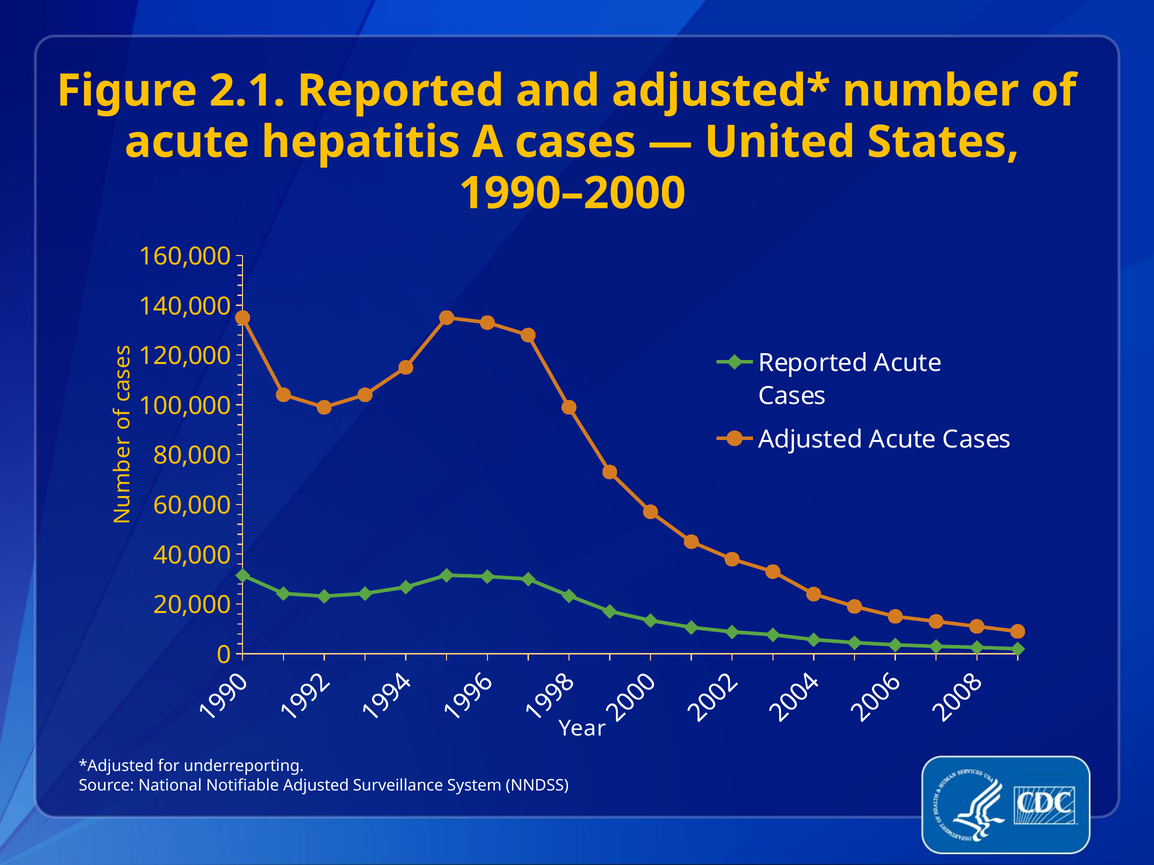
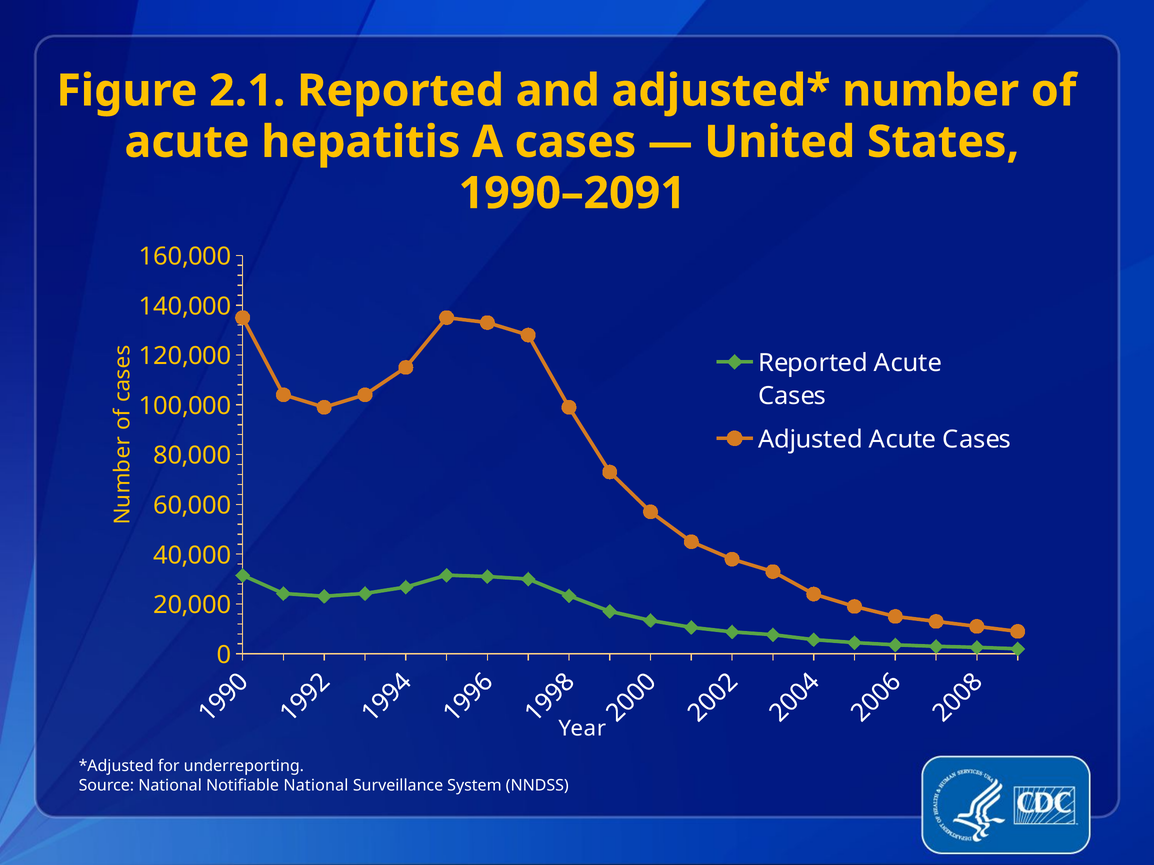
1990–2000: 1990–2000 -> 1990–2091
Notifiable Adjusted: Adjusted -> National
